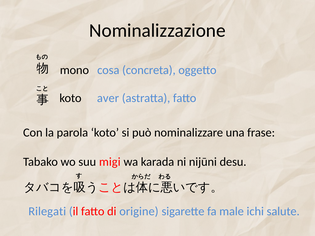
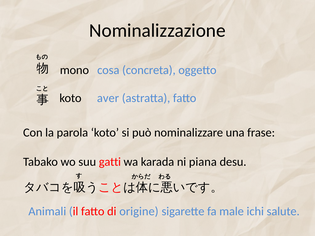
migi: migi -> gatti
nijūni: nijūni -> piana
Rilegati: Rilegati -> Animali
